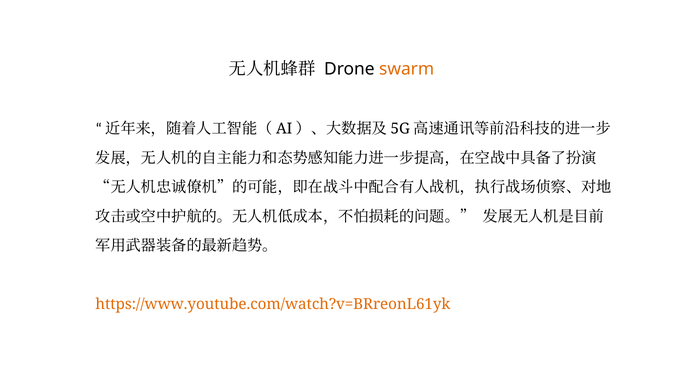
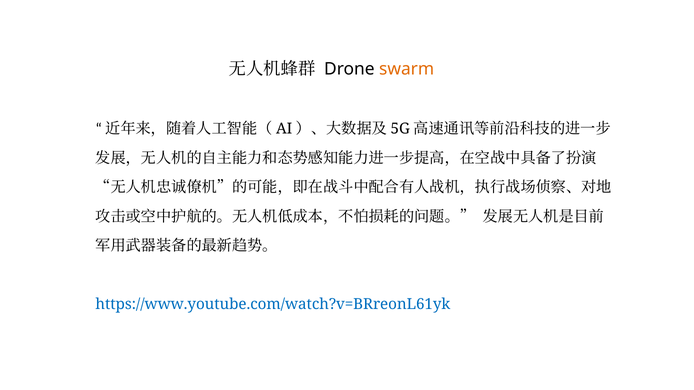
https://www.youtube.com/watch?v=BRreonL61yk colour: orange -> blue
